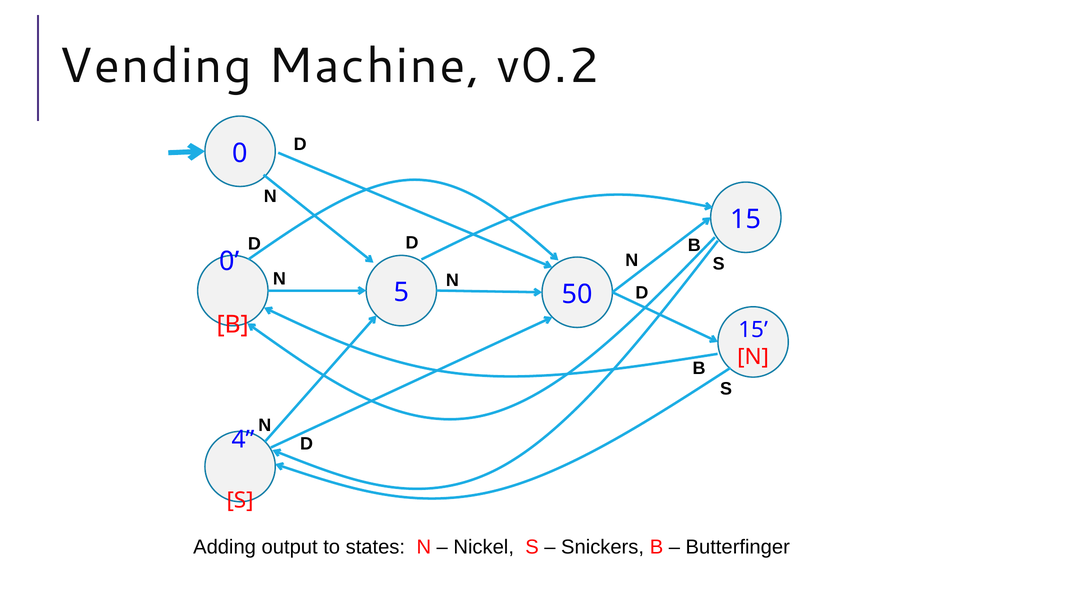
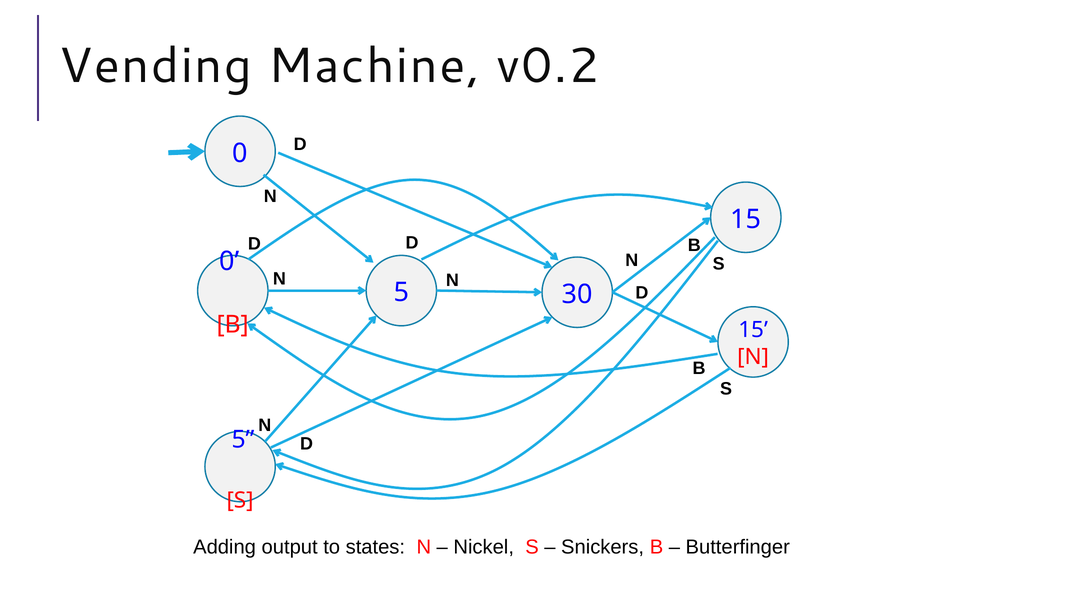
50: 50 -> 30
4 at (243, 439): 4 -> 5
